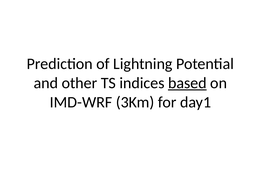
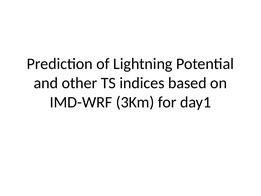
based underline: present -> none
